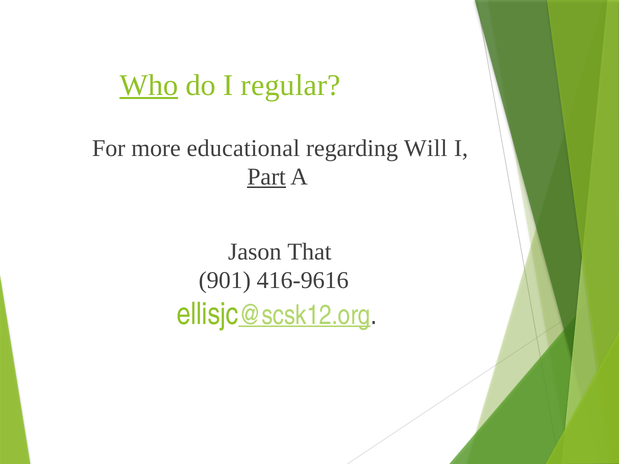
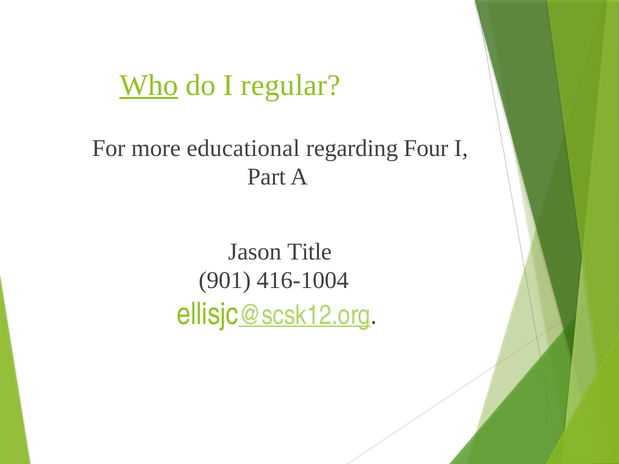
Will: Will -> Four
Part underline: present -> none
That: That -> Title
416-9616: 416-9616 -> 416-1004
